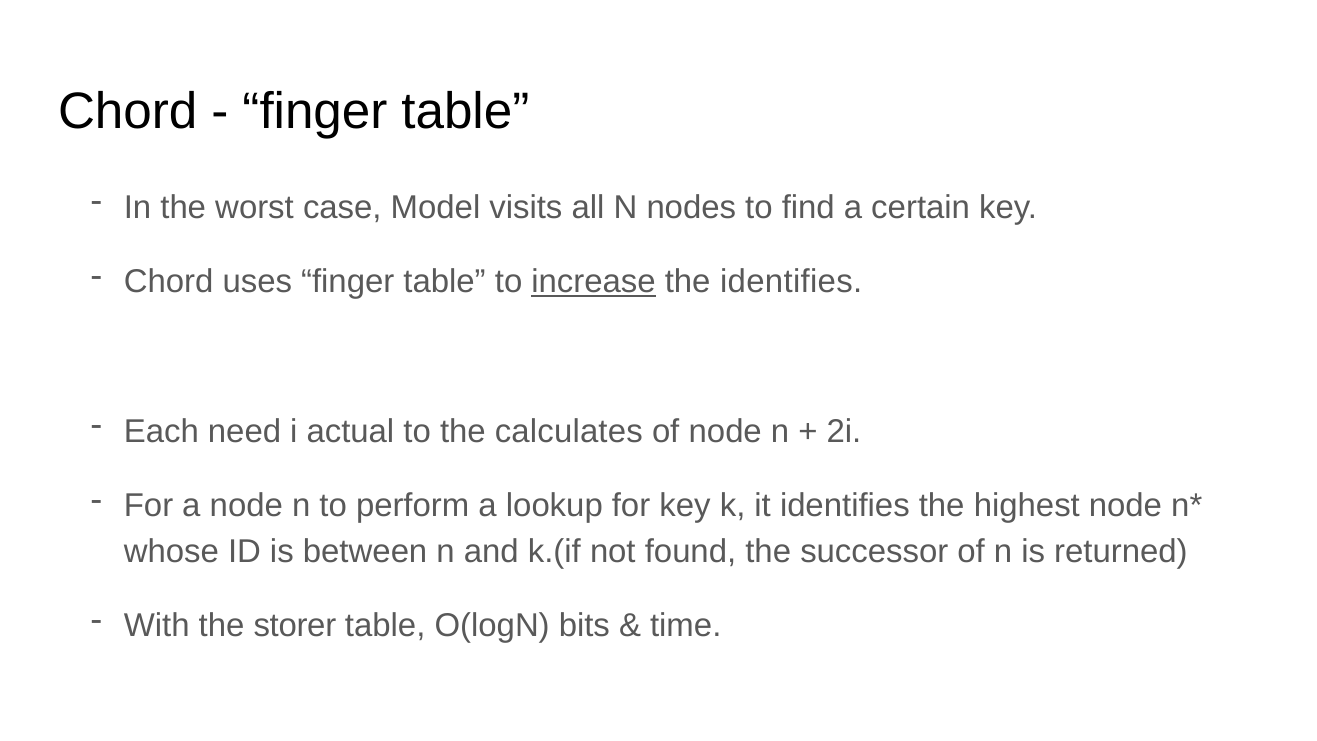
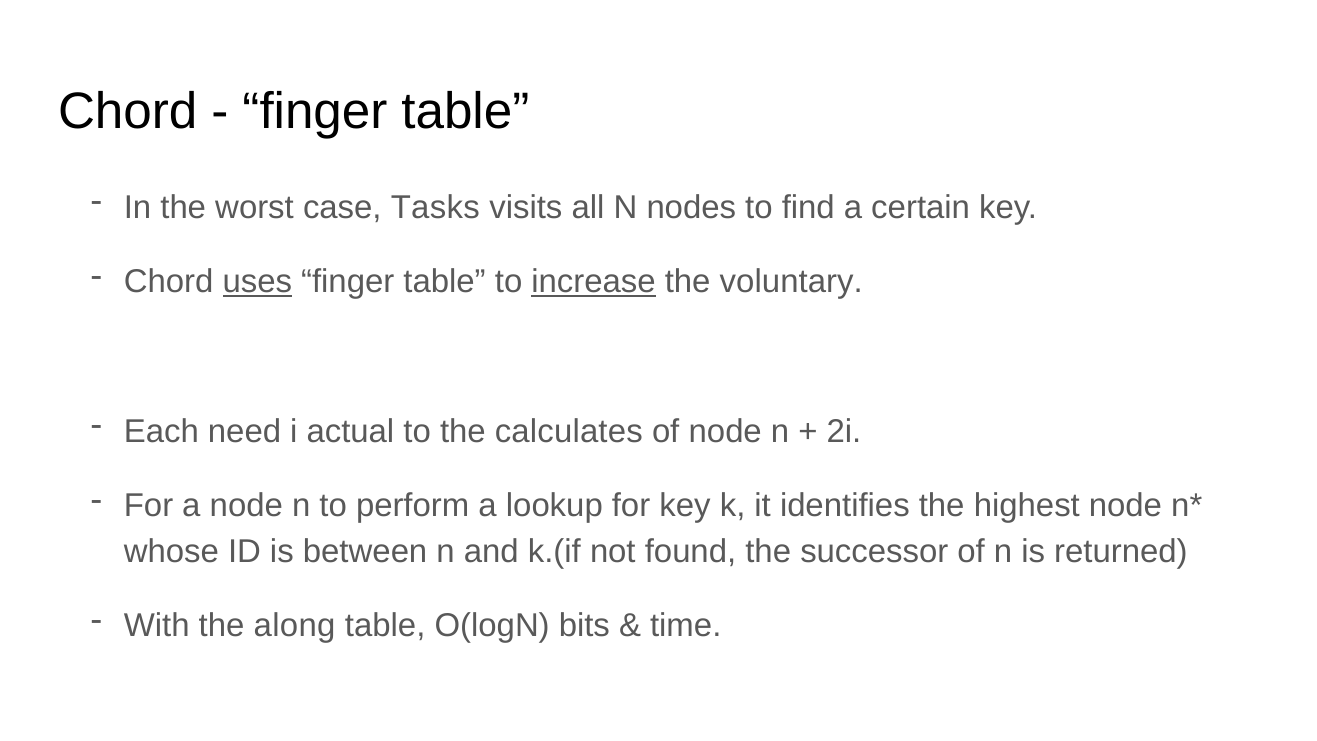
Model: Model -> Tasks
uses underline: none -> present
the identifies: identifies -> voluntary
storer: storer -> along
